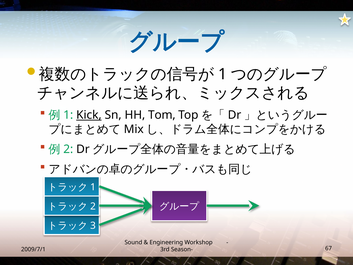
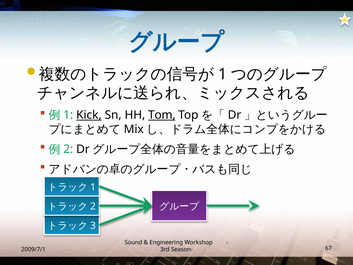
Tom underline: none -> present
